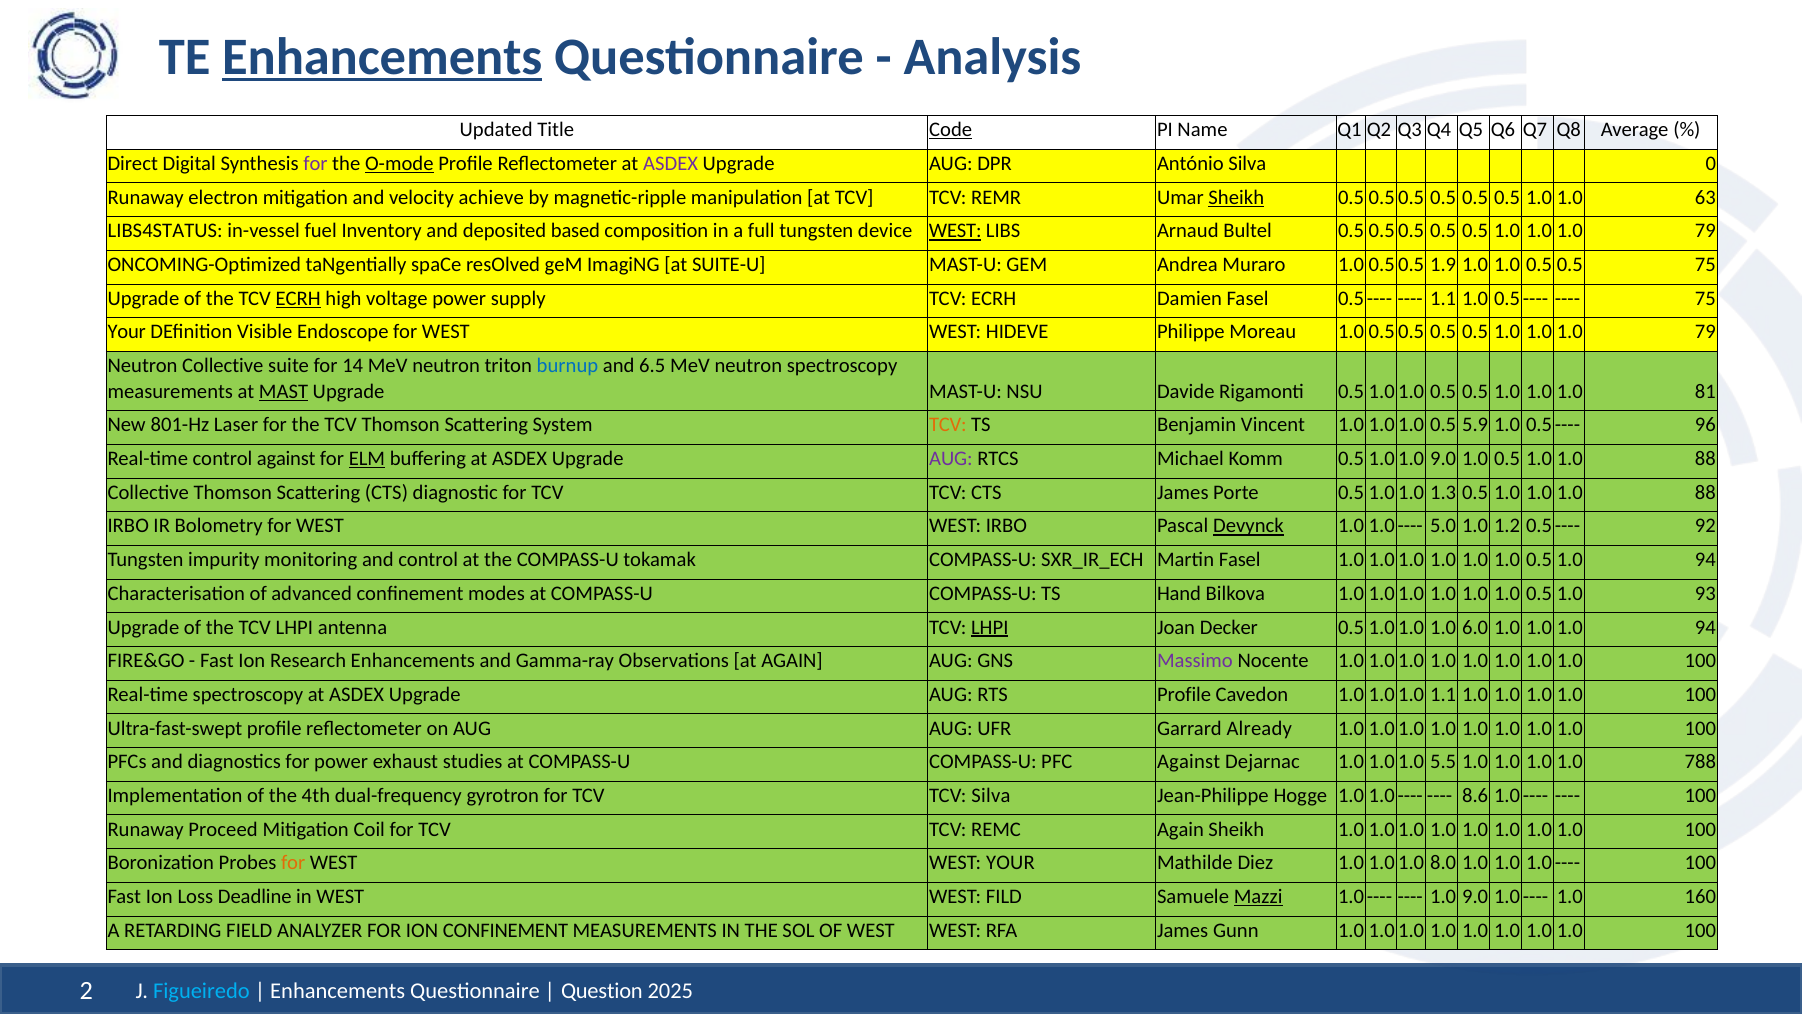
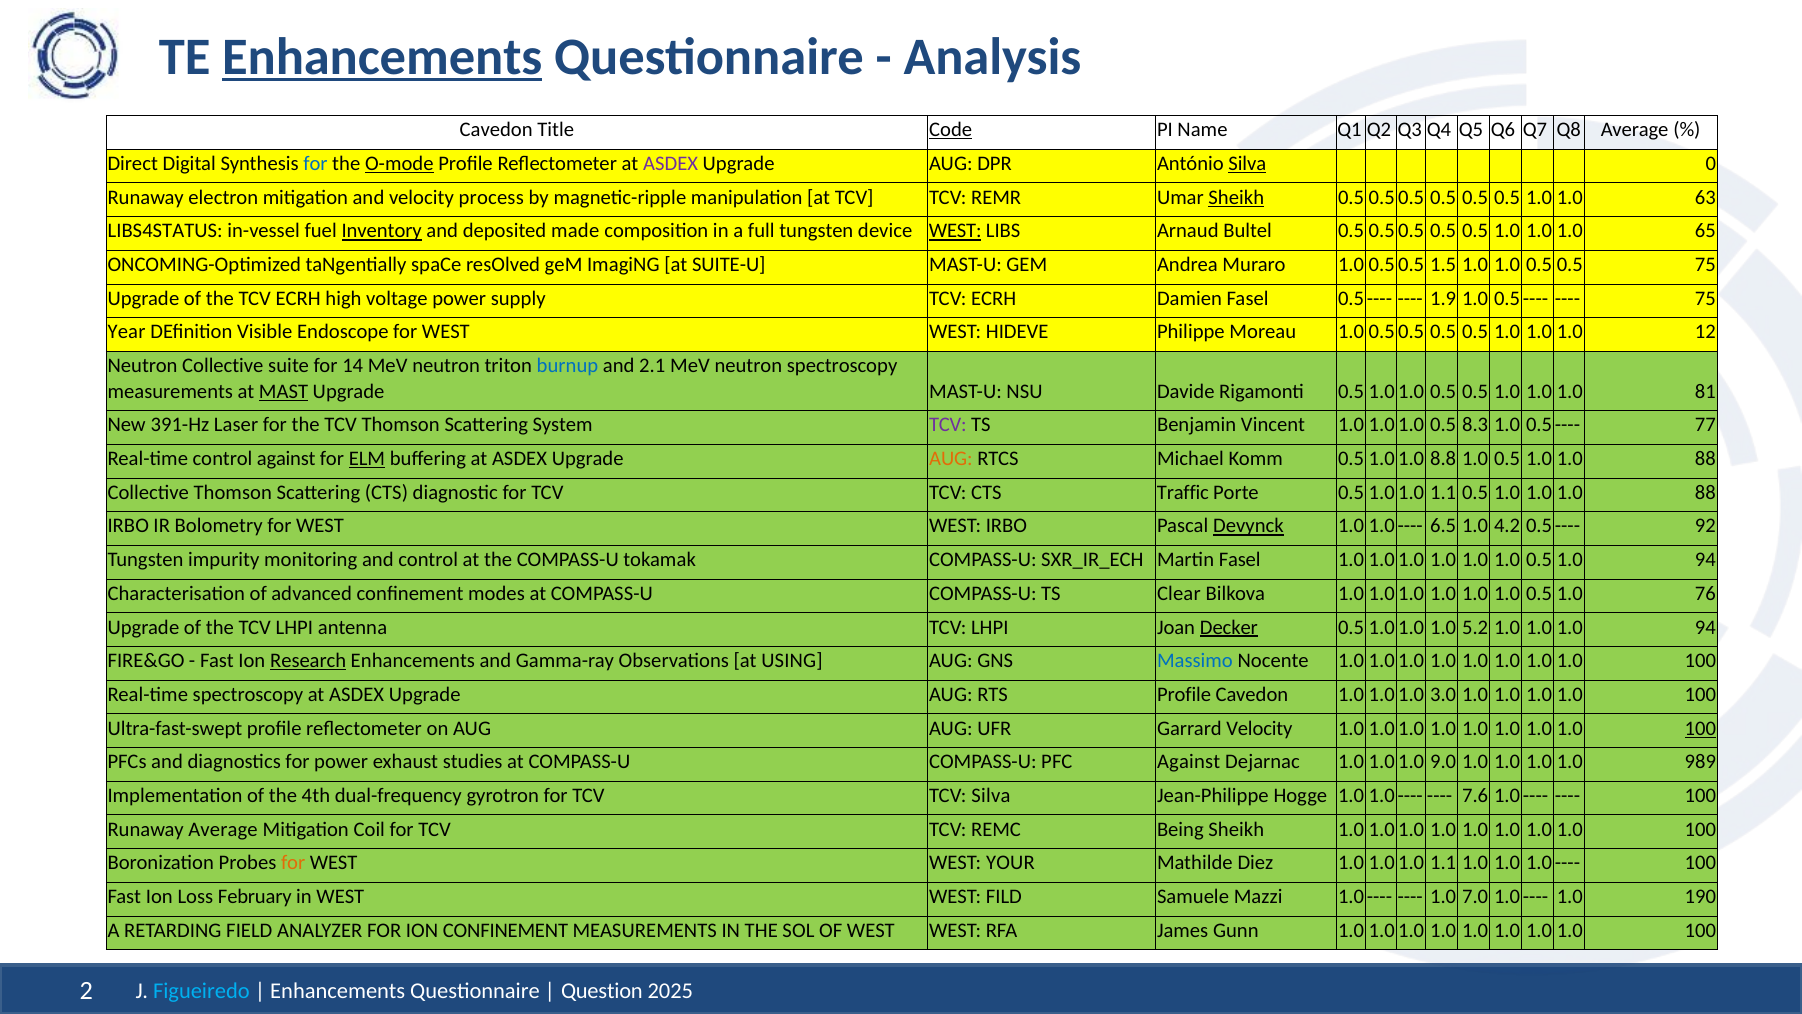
Updated at (496, 130): Updated -> Cavedon
for at (316, 164) colour: purple -> blue
Silva at (1247, 164) underline: none -> present
achieve: achieve -> process
Inventory underline: none -> present
based: based -> made
79 at (1705, 231): 79 -> 65
1.9: 1.9 -> 1.5
ECRH at (298, 298) underline: present -> none
1.1 at (1443, 298): 1.1 -> 1.9
Your at (127, 332): Your -> Year
79 at (1705, 332): 79 -> 12
6.5: 6.5 -> 2.1
801-Hz: 801-Hz -> 391-Hz
TCV at (948, 425) colour: orange -> purple
5.9: 5.9 -> 8.3
96: 96 -> 77
AUG at (951, 459) colour: purple -> orange
9.0 at (1443, 459): 9.0 -> 8.8
CTS James: James -> Traffic
1.3 at (1443, 492): 1.3 -> 1.1
5.0: 5.0 -> 6.5
1.2: 1.2 -> 4.2
Hand: Hand -> Clear
93: 93 -> 76
LHPI at (990, 627) underline: present -> none
Decker underline: none -> present
6.0: 6.0 -> 5.2
Research underline: none -> present
at AGAIN: AGAIN -> USING
Massimo colour: purple -> blue
1.1 at (1443, 694): 1.1 -> 3.0
Garrard Already: Already -> Velocity
100 at (1700, 728) underline: none -> present
5.5: 5.5 -> 9.0
788: 788 -> 989
8.6: 8.6 -> 7.6
Runaway Proceed: Proceed -> Average
REMC Again: Again -> Being
8.0 at (1443, 863): 8.0 -> 1.1
Deadline: Deadline -> February
Mazzi underline: present -> none
1.0 9.0: 9.0 -> 7.0
160: 160 -> 190
